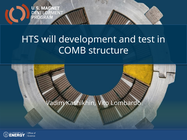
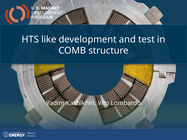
will: will -> like
